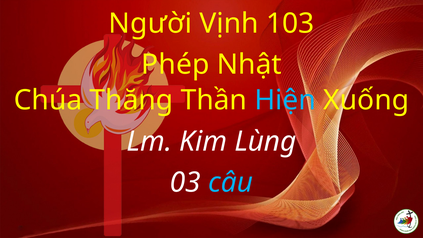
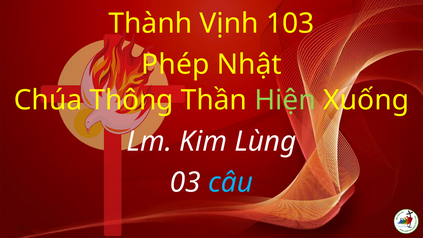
Người: Người -> Thành
Thăng: Thăng -> Thông
Hiện colour: light blue -> light green
